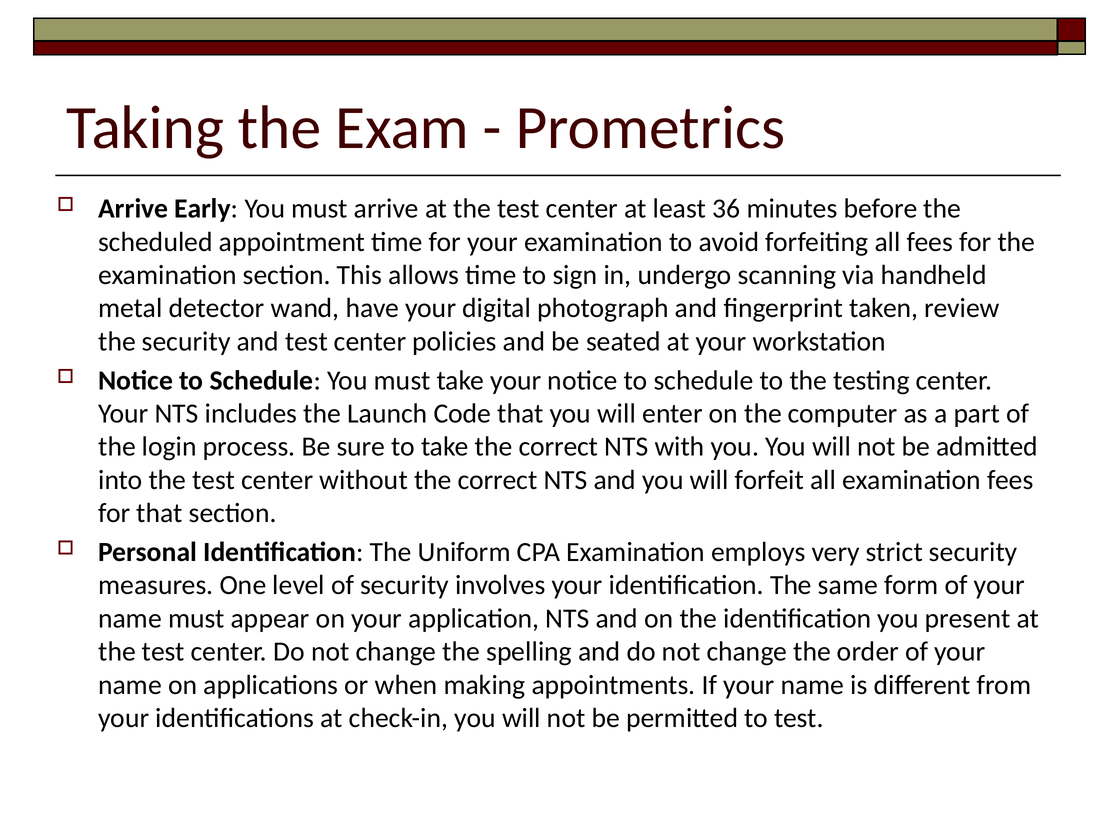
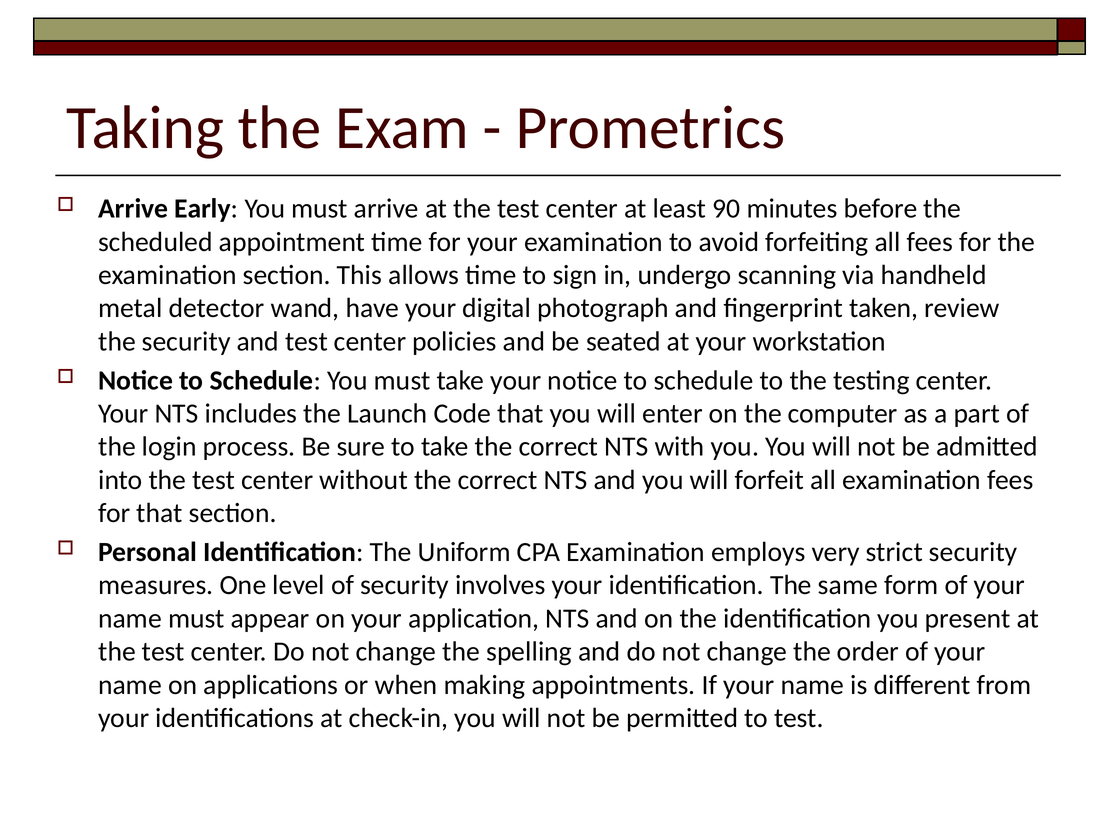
36: 36 -> 90
